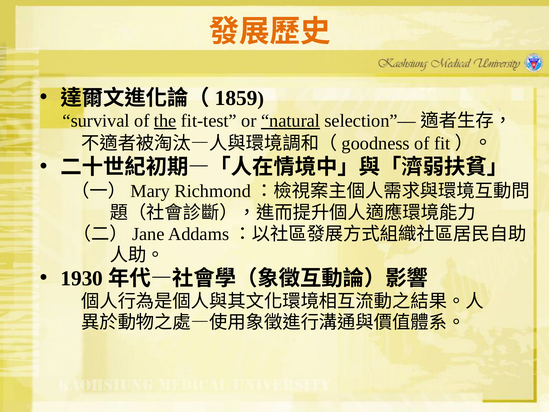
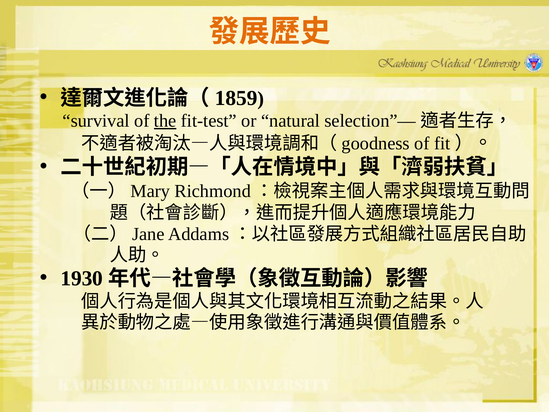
natural underline: present -> none
